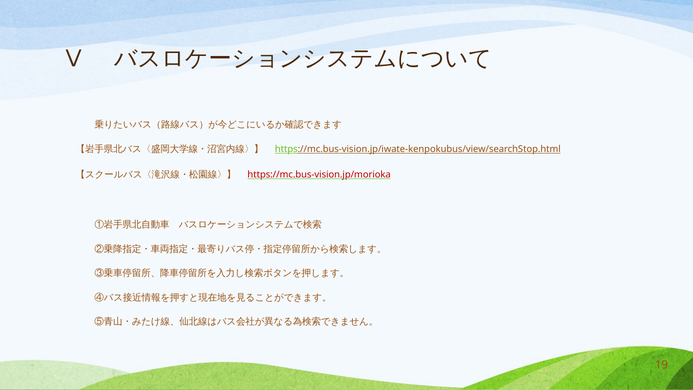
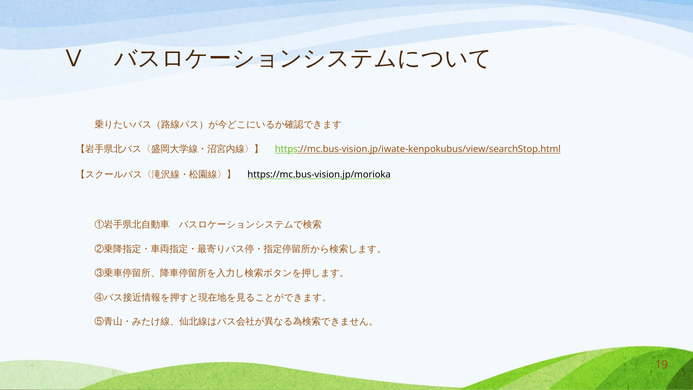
https://mc.bus-vision.jp/morioka colour: red -> black
